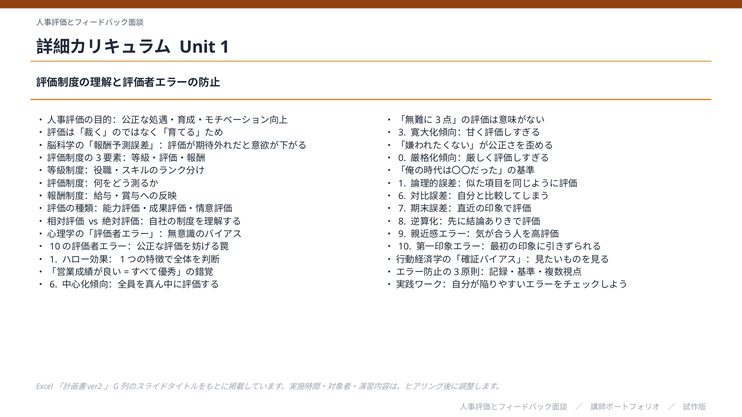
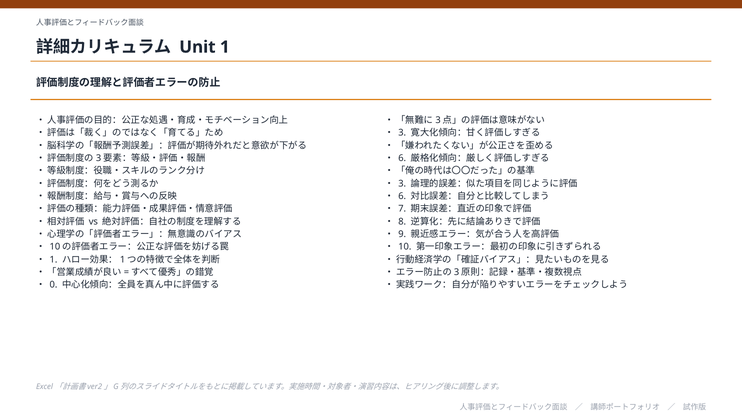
0 at (402, 158): 0 -> 6
1 at (402, 184): 1 -> 3
6 at (53, 285): 6 -> 0
